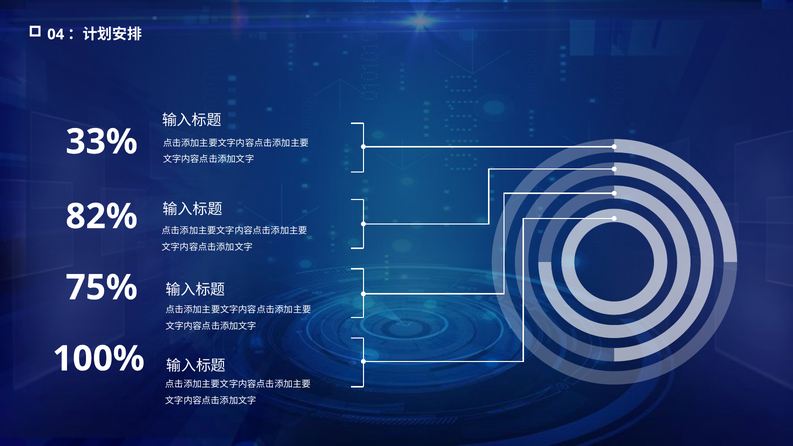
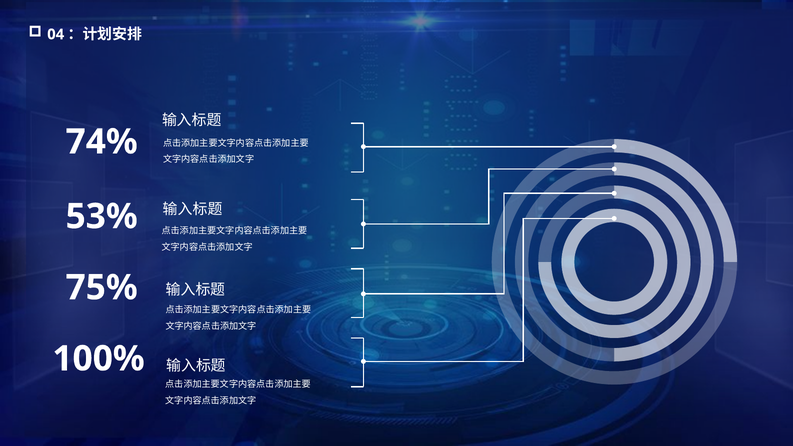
33%: 33% -> 74%
82%: 82% -> 53%
